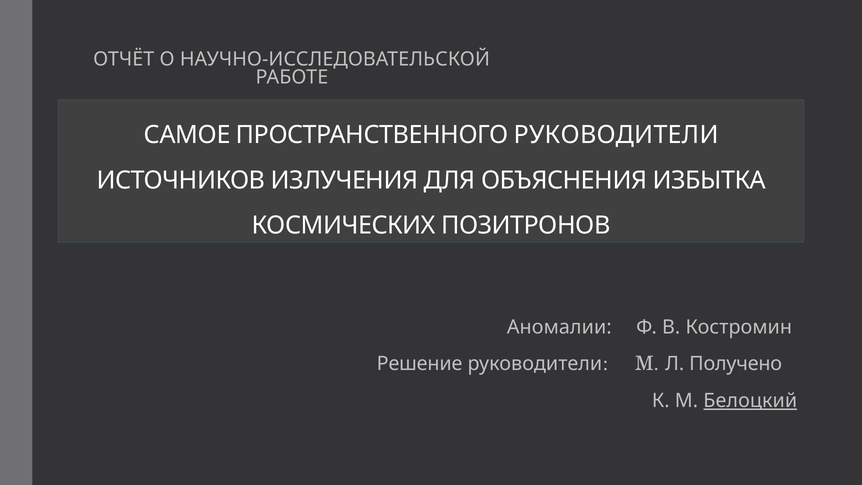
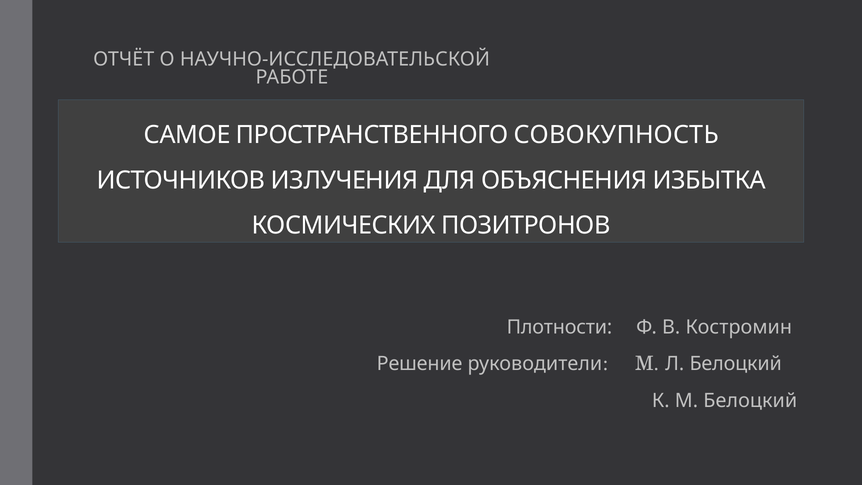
ПРОСТРАНСТВЕННОГО РУКОВОДИТЕЛИ: РУКОВОДИТЕЛИ -> СОВОКУПНОСТЬ
Аномалии: Аномалии -> Плотности
Л Получено: Получено -> Белоцкий
Белоцкий at (750, 401) underline: present -> none
